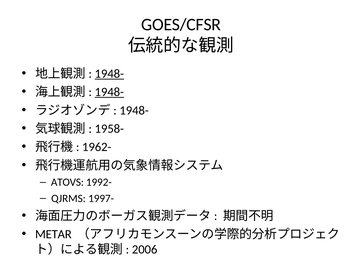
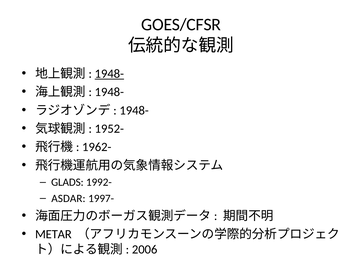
1948- at (109, 92) underline: present -> none
1958-: 1958- -> 1952-
ATOVS: ATOVS -> GLADS
QJRMS: QJRMS -> ASDAR
